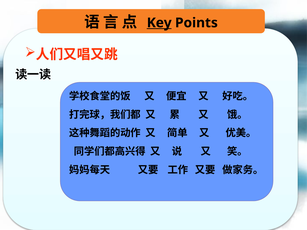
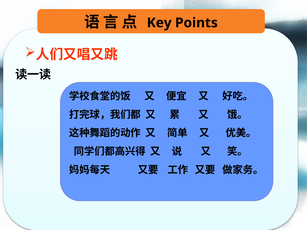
Key underline: present -> none
